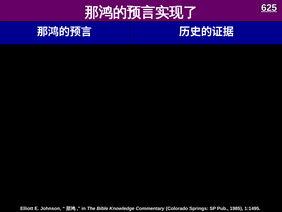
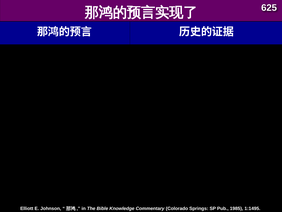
625 underline: present -> none
